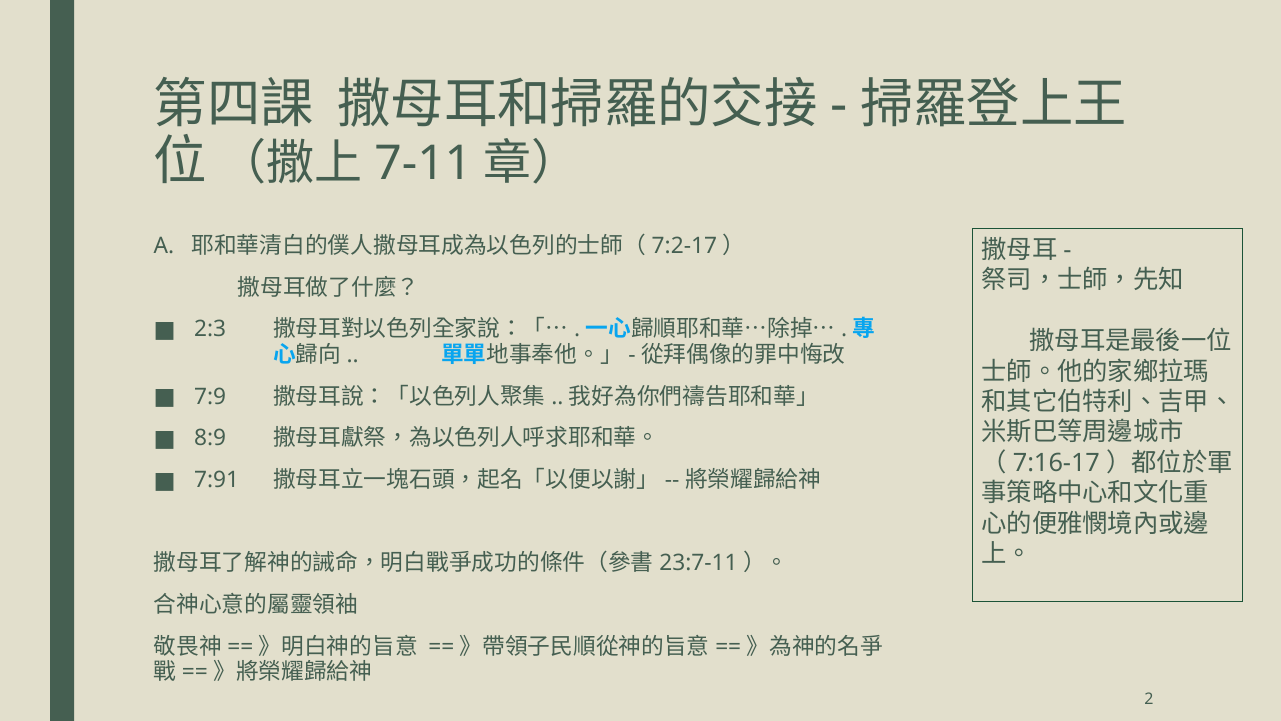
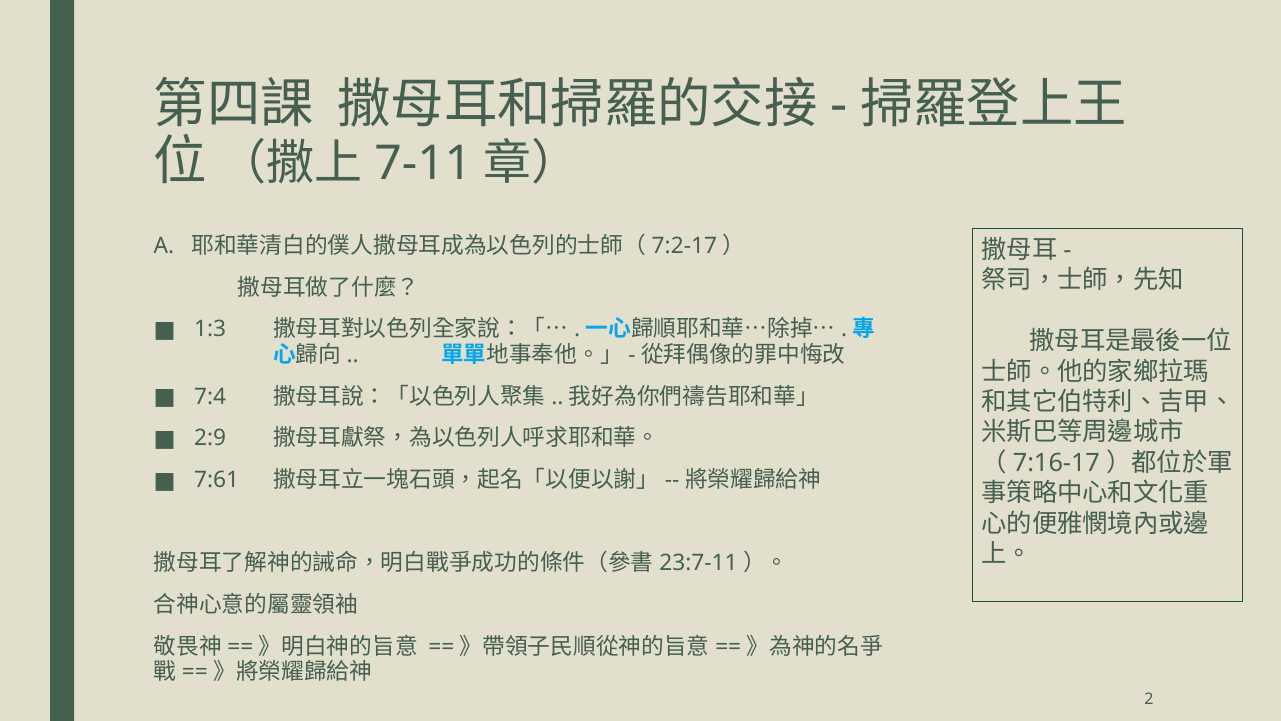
2:3: 2:3 -> 1:3
7:9: 7:9 -> 7:4
8:9: 8:9 -> 2:9
7:91: 7:91 -> 7:61
